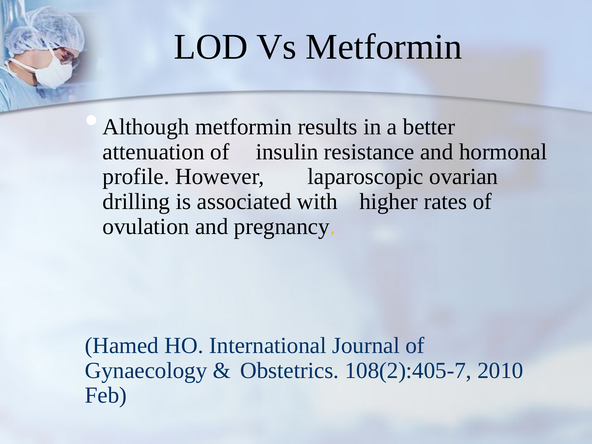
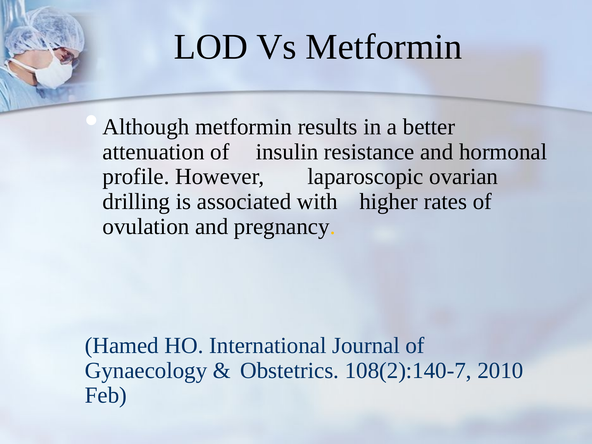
108(2):405-7: 108(2):405-7 -> 108(2):140-7
